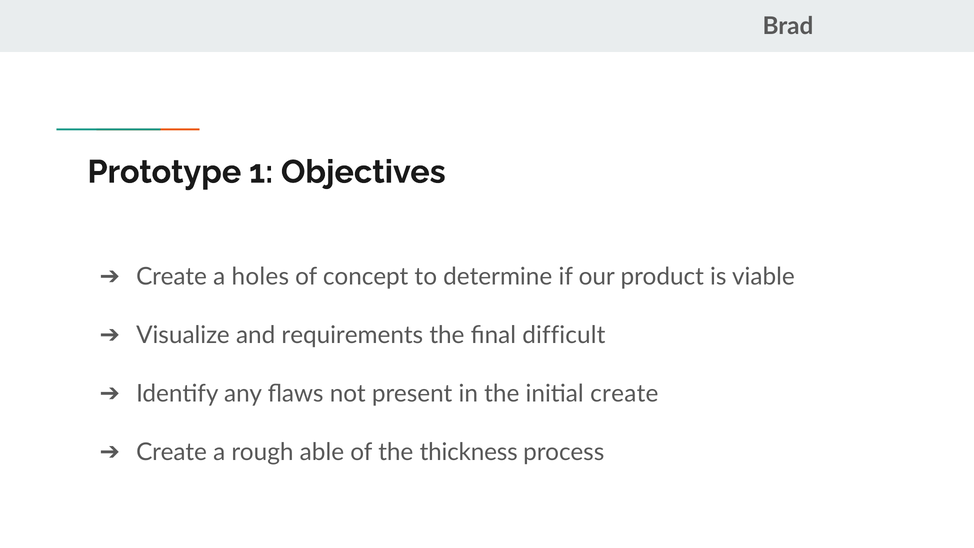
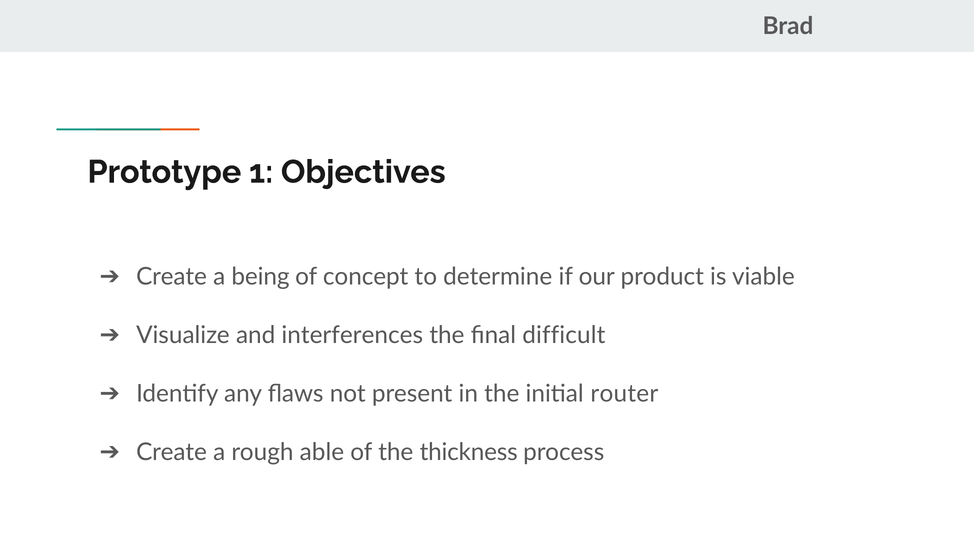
holes: holes -> being
requirements: requirements -> interferences
initial create: create -> router
